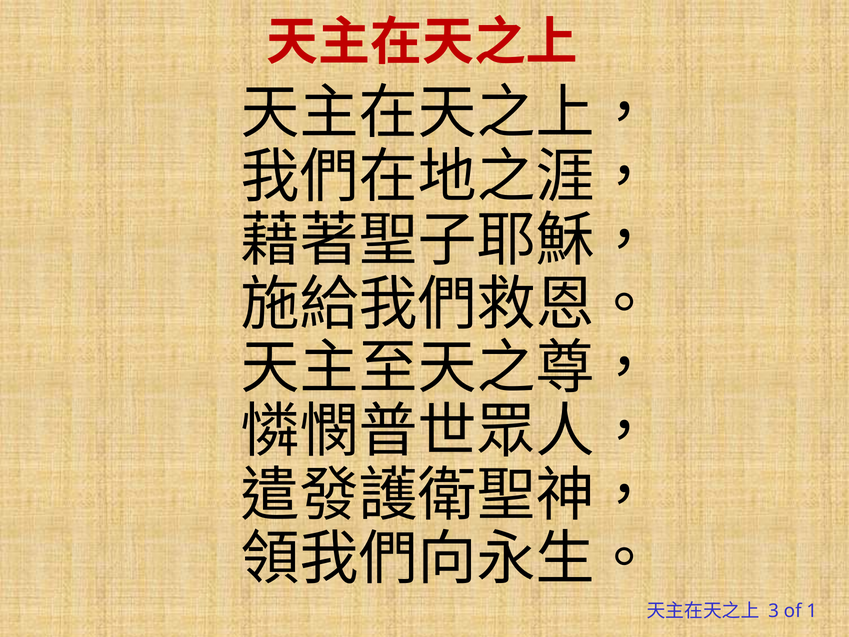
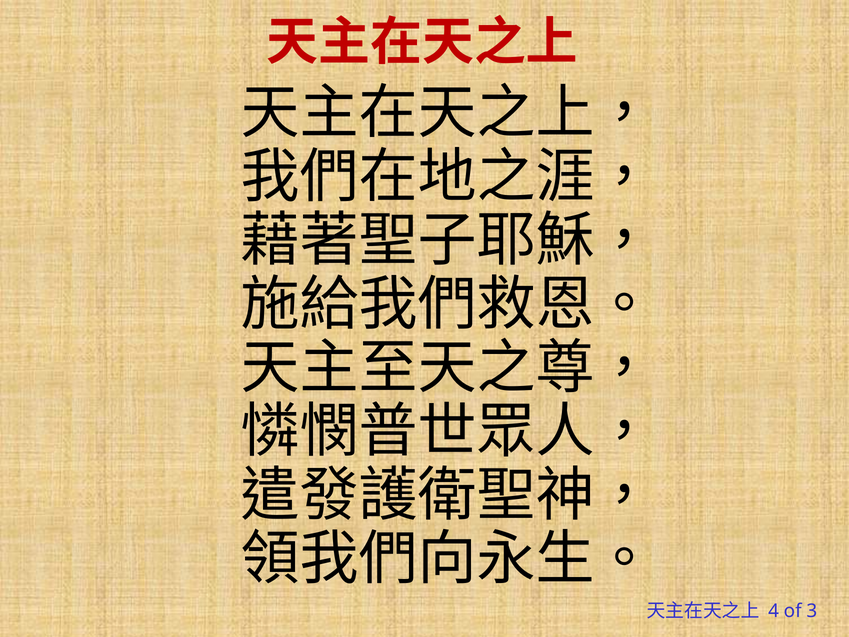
3: 3 -> 4
1: 1 -> 3
